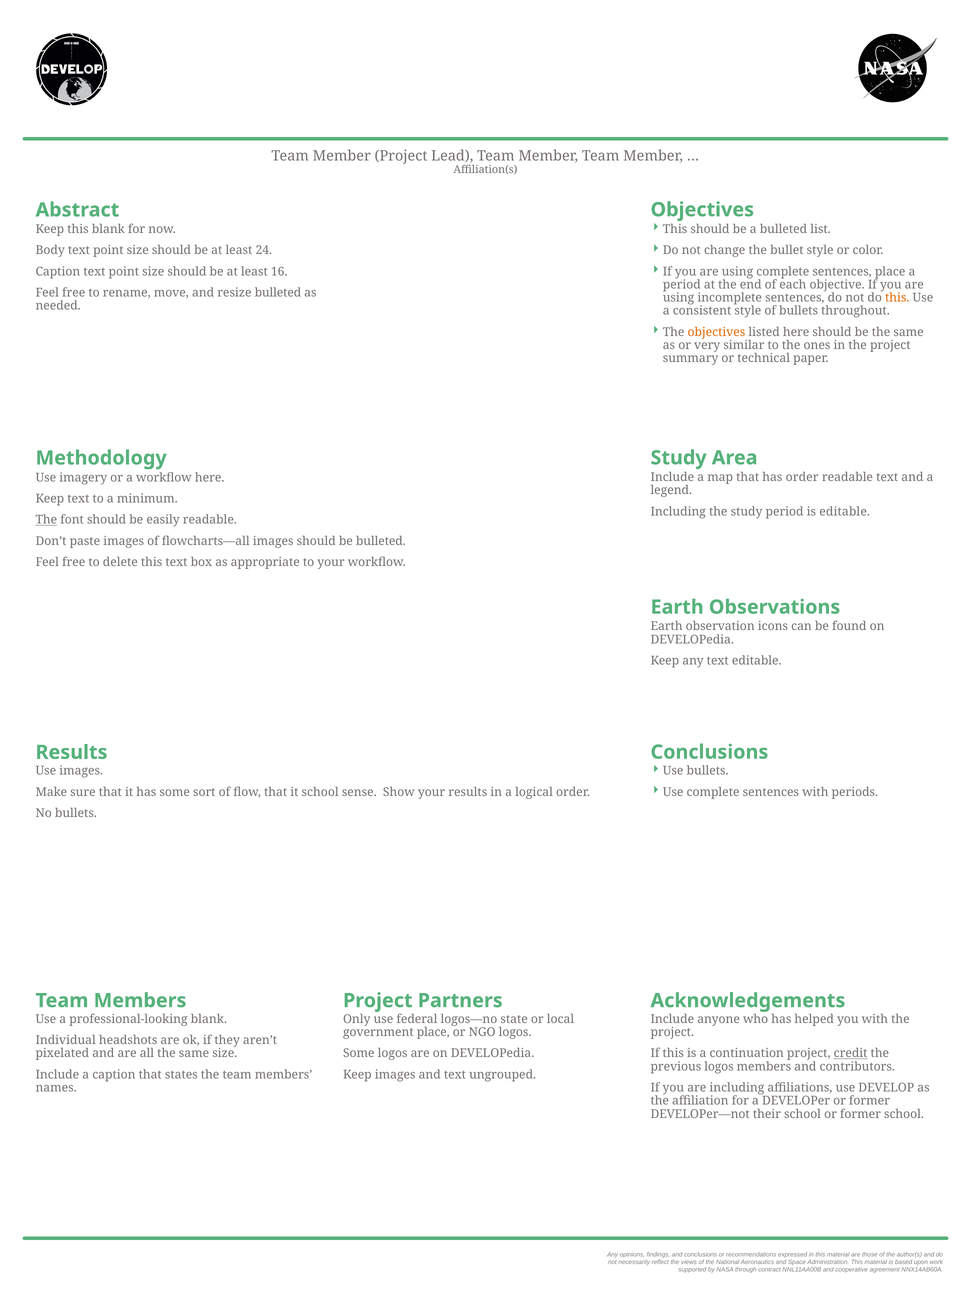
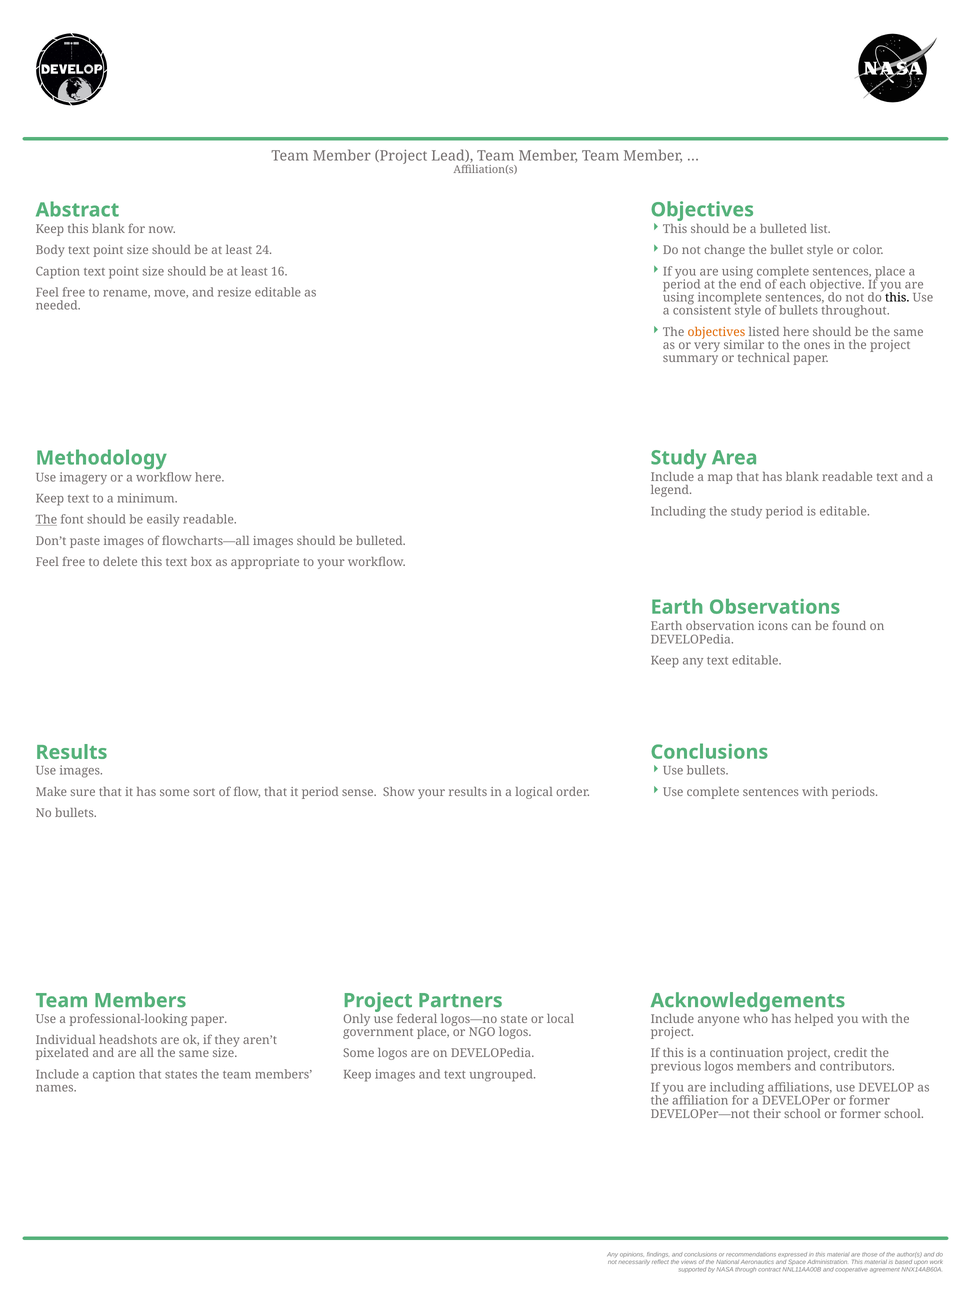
resize bulleted: bulleted -> editable
this at (897, 298) colour: orange -> black
has order: order -> blank
it school: school -> period
professional-looking blank: blank -> paper
credit underline: present -> none
